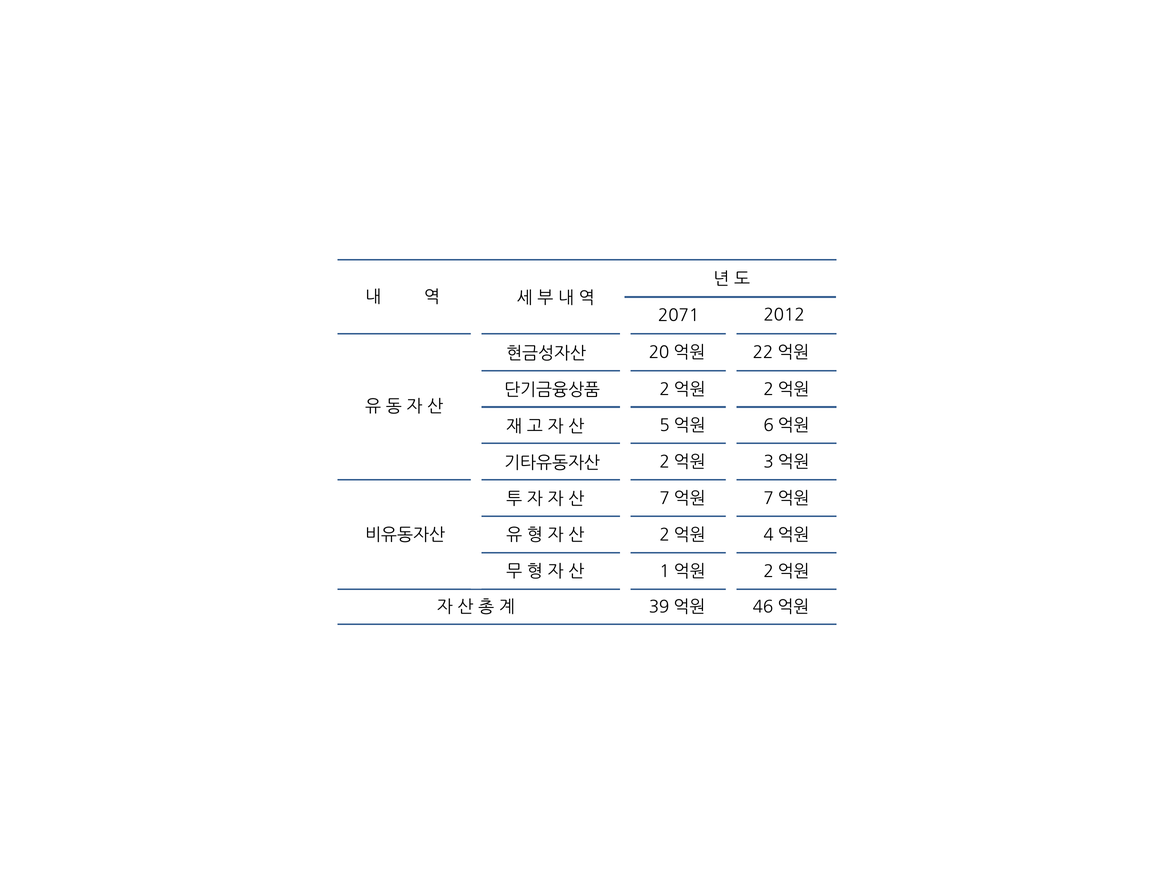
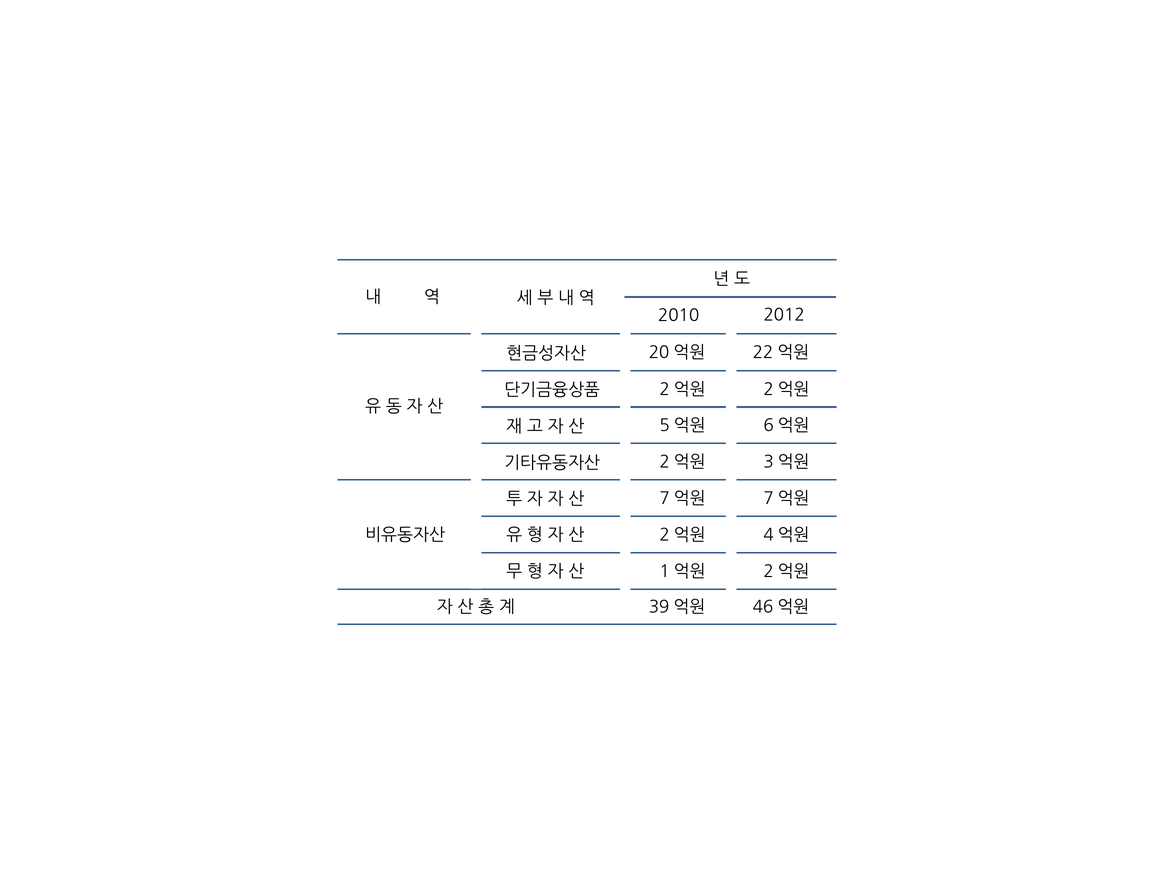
2071: 2071 -> 2010
